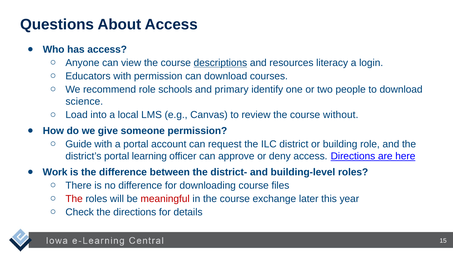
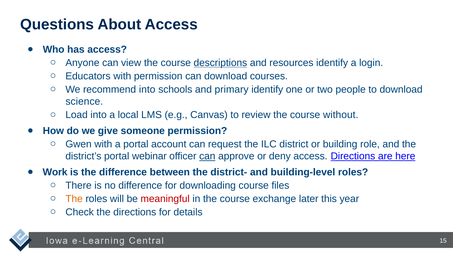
resources literacy: literacy -> identify
recommend role: role -> into
Guide: Guide -> Gwen
learning: learning -> webinar
can at (207, 156) underline: none -> present
The at (74, 199) colour: red -> orange
